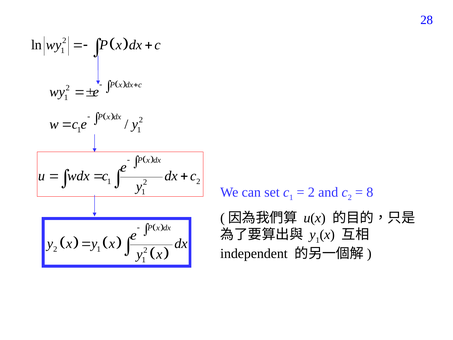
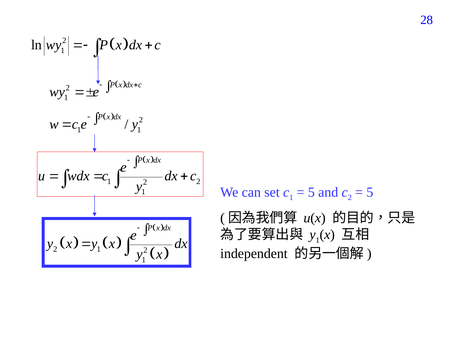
2 at (311, 192): 2 -> 5
8 at (370, 192): 8 -> 5
